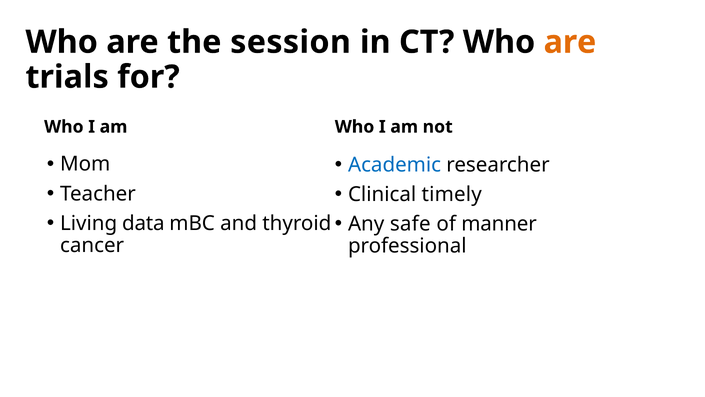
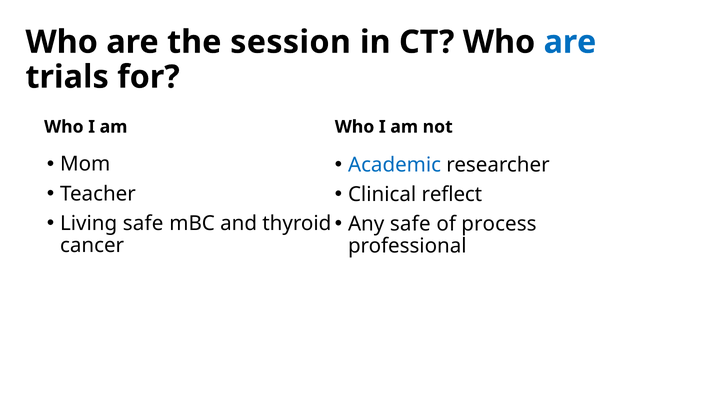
are at (570, 42) colour: orange -> blue
timely: timely -> reflect
Living data: data -> safe
manner: manner -> process
